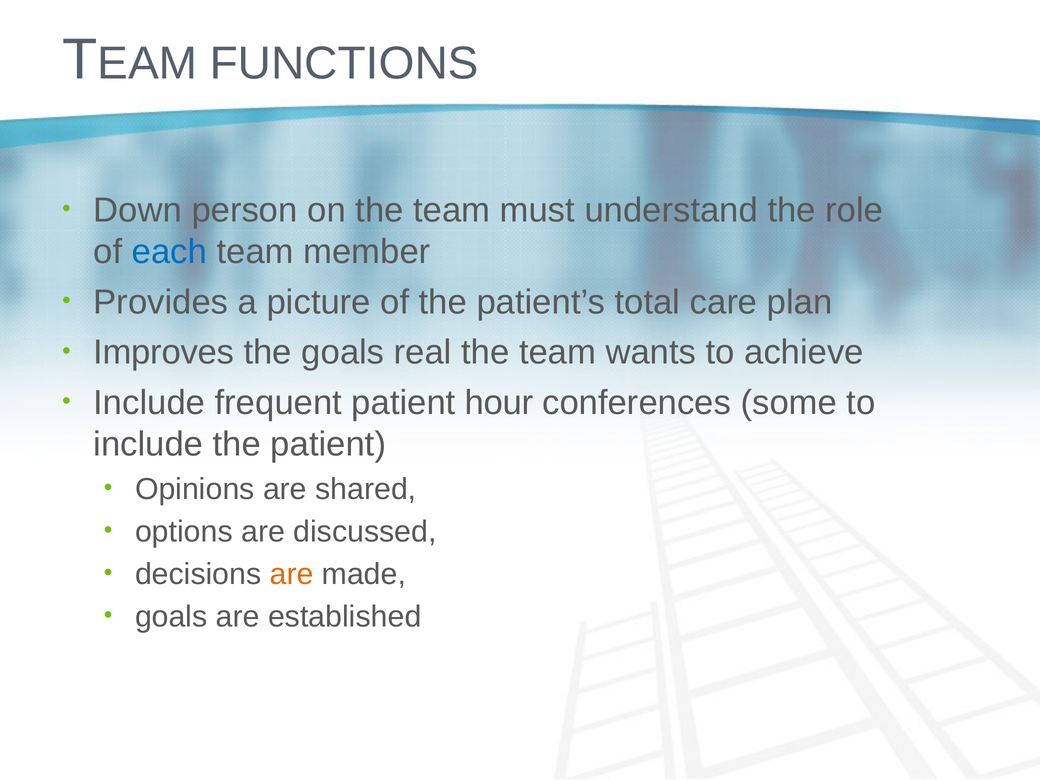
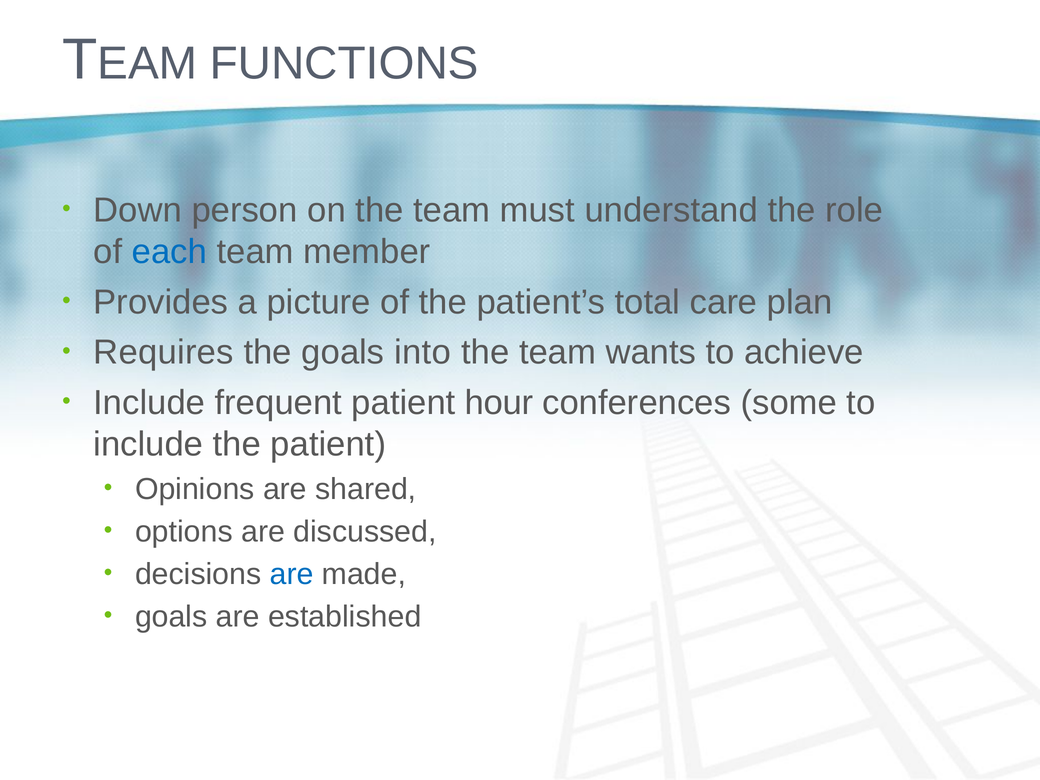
Improves: Improves -> Requires
real: real -> into
are at (292, 574) colour: orange -> blue
